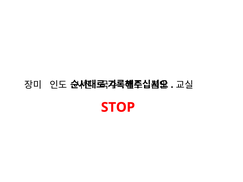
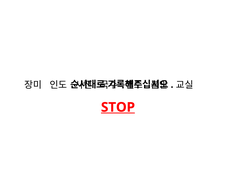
STOP underline: none -> present
